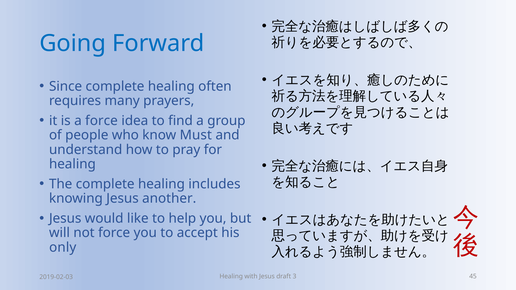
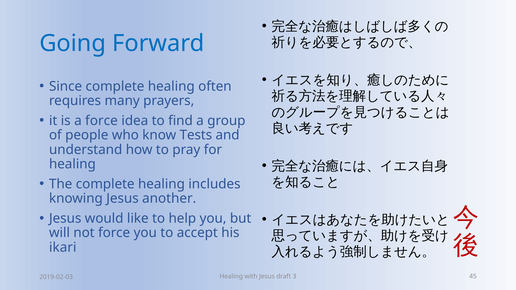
Must: Must -> Tests
only: only -> ikari
